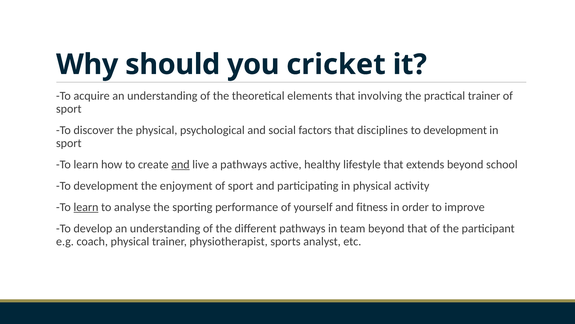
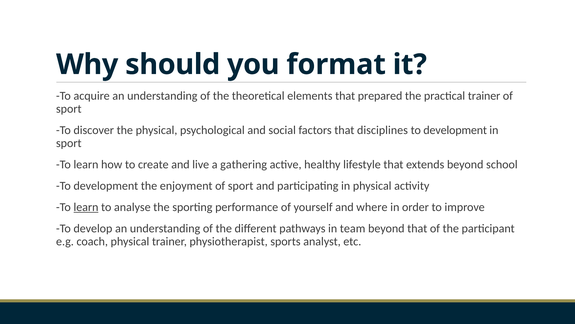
cricket: cricket -> format
involving: involving -> prepared
and at (180, 164) underline: present -> none
a pathways: pathways -> gathering
fitness: fitness -> where
